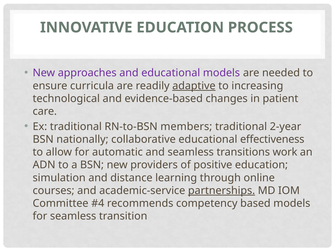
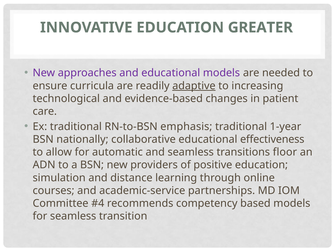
PROCESS: PROCESS -> GREATER
members: members -> emphasis
2-year: 2-year -> 1-year
work: work -> floor
partnerships underline: present -> none
